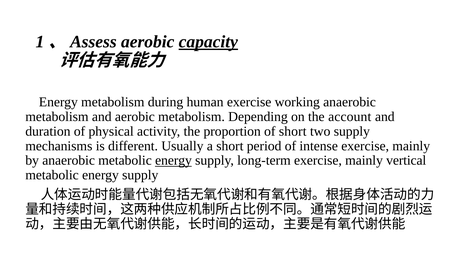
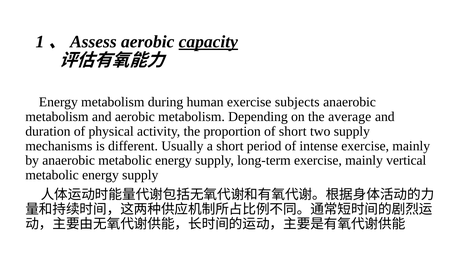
working: working -> subjects
account: account -> average
energy at (173, 161) underline: present -> none
